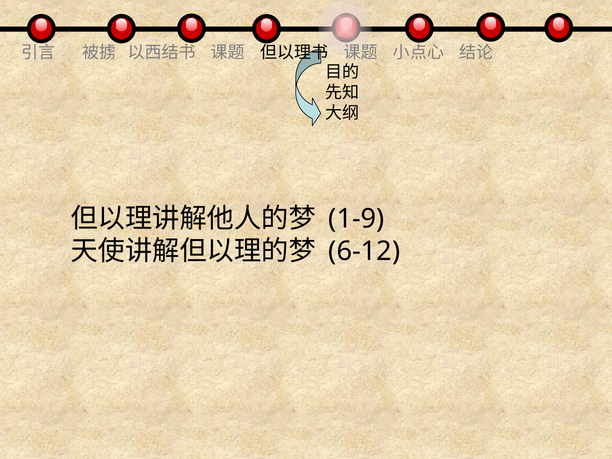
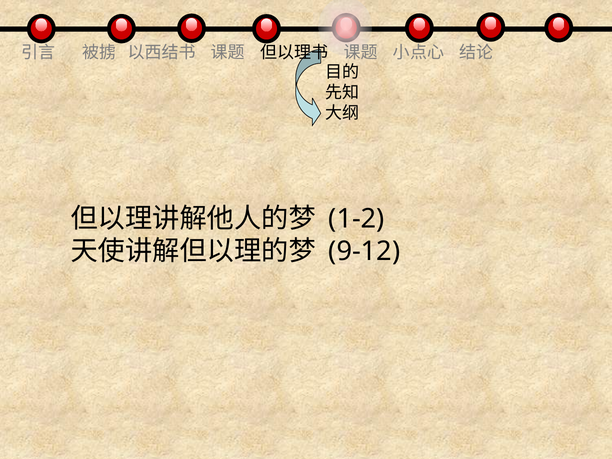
1-9: 1-9 -> 1-2
6-12: 6-12 -> 9-12
